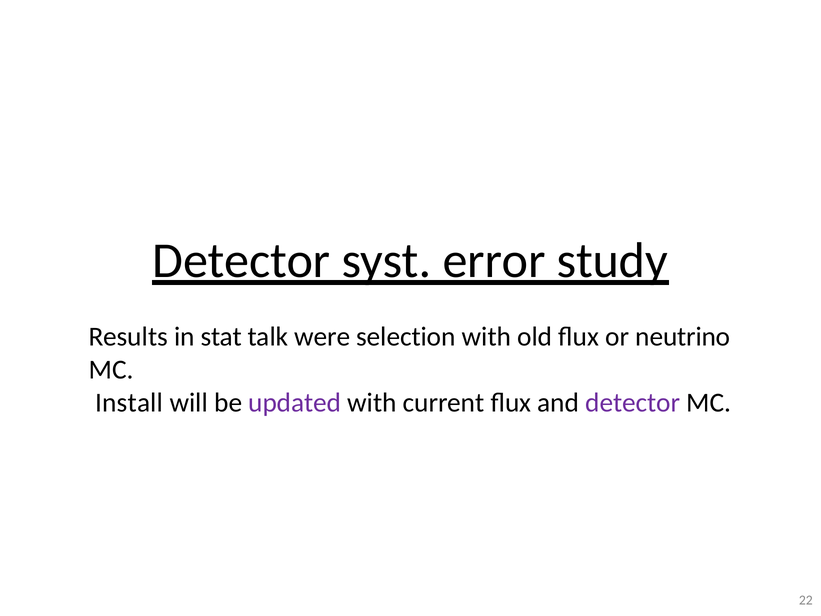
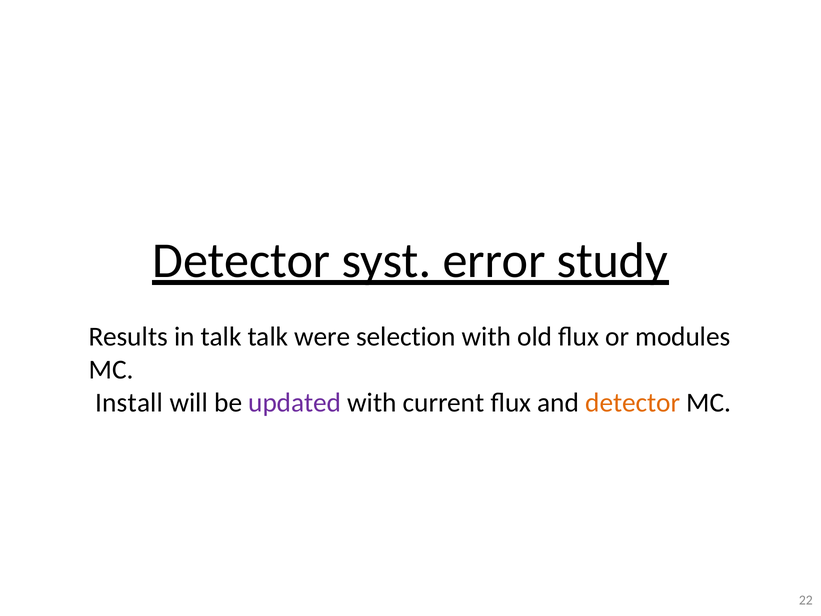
in stat: stat -> talk
neutrino: neutrino -> modules
detector at (633, 402) colour: purple -> orange
